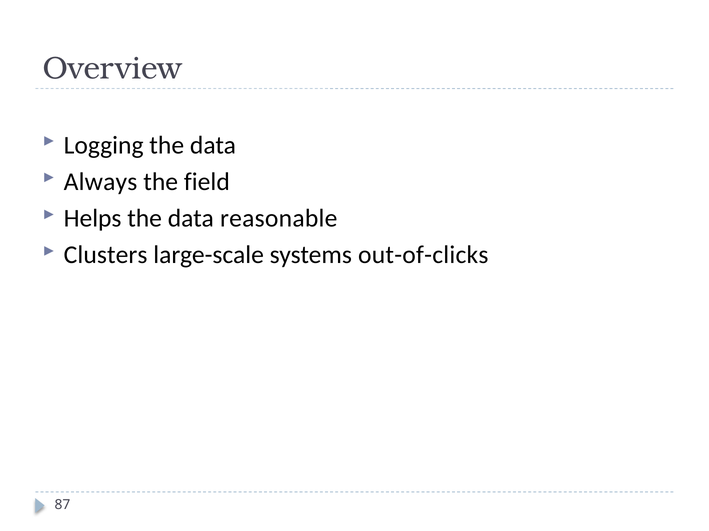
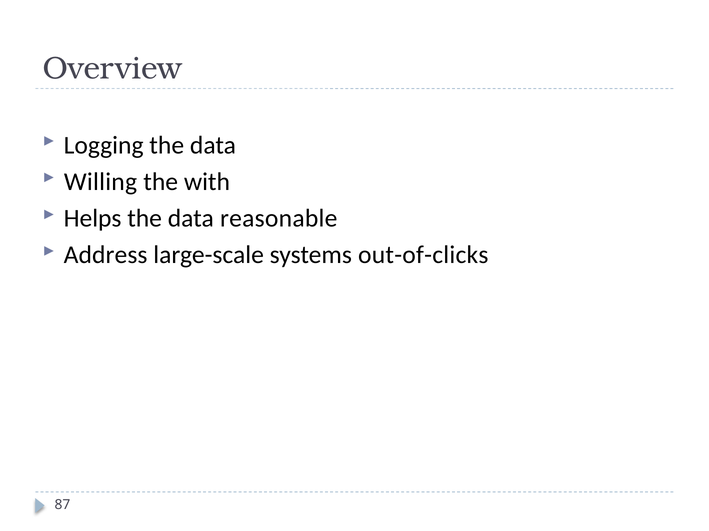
Always: Always -> Willing
field: field -> with
Clusters: Clusters -> Address
